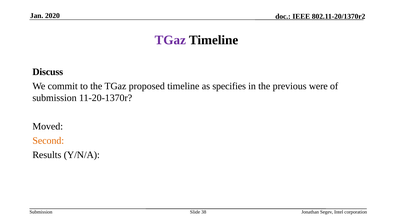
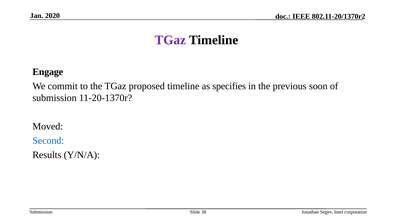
Discuss: Discuss -> Engage
were: were -> soon
Second colour: orange -> blue
